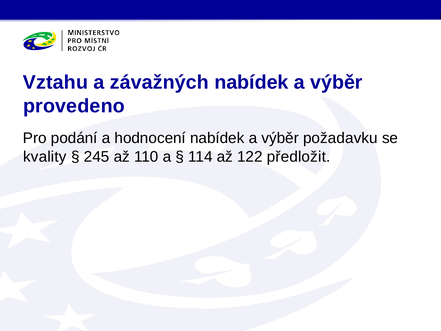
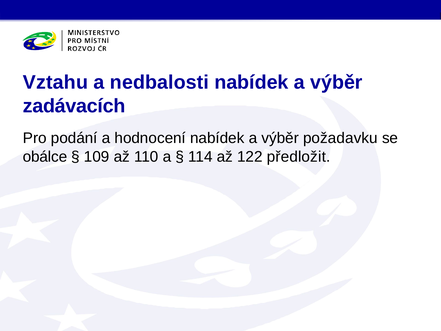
závažných: závažných -> nedbalosti
provedeno: provedeno -> zadávacích
kvality: kvality -> obálce
245: 245 -> 109
